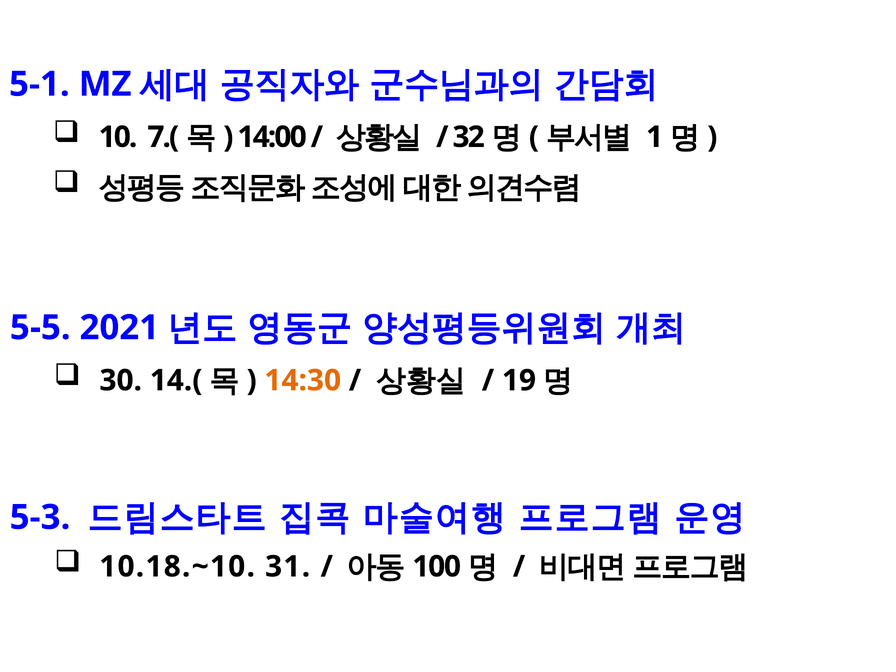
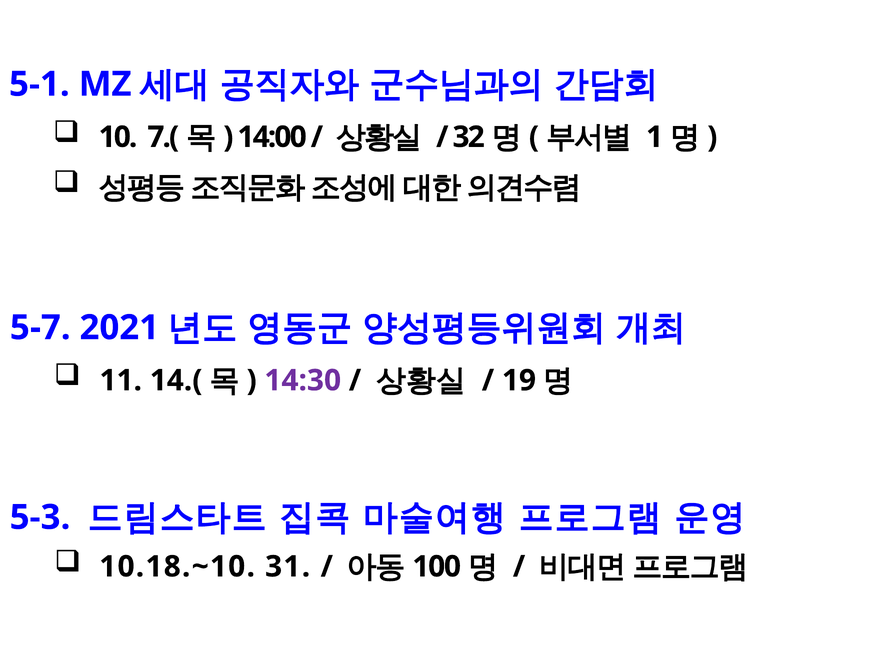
5-5: 5-5 -> 5-7
30: 30 -> 11
14:30 colour: orange -> purple
